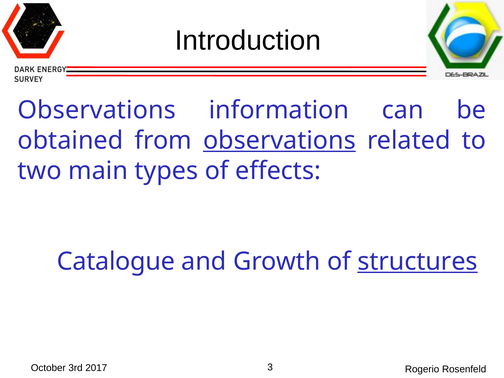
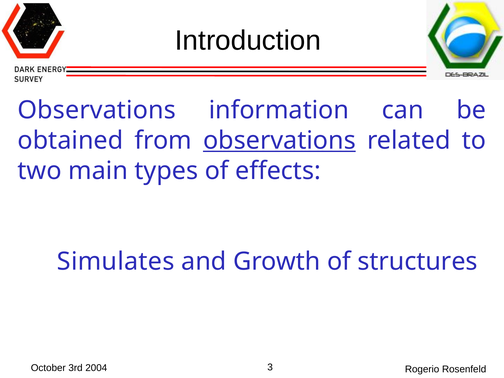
Catalogue: Catalogue -> Simulates
structures underline: present -> none
2017: 2017 -> 2004
